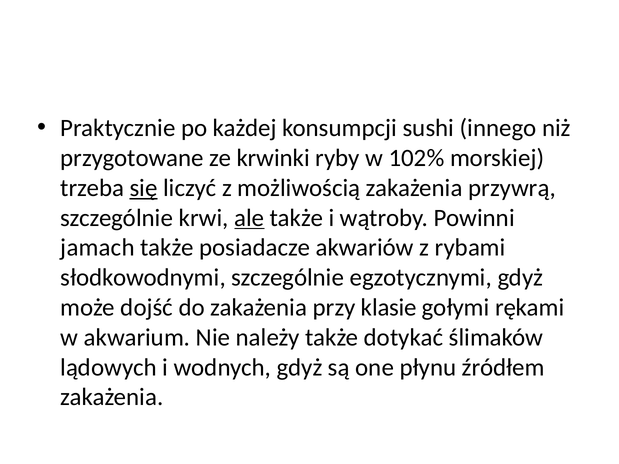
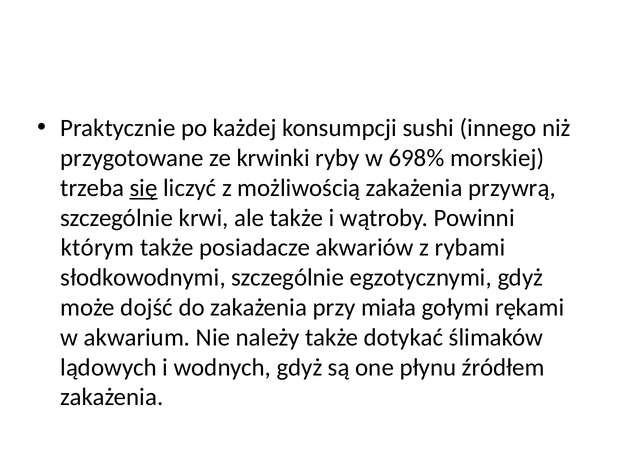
102%: 102% -> 698%
ale underline: present -> none
jamach: jamach -> którym
klasie: klasie -> miała
